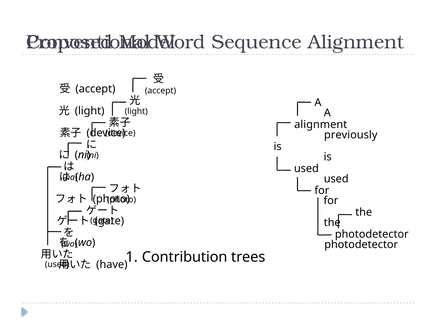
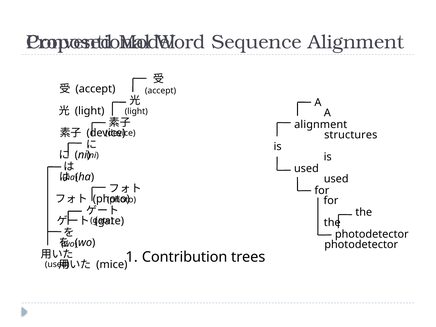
previously: previously -> structures
have: have -> mice
